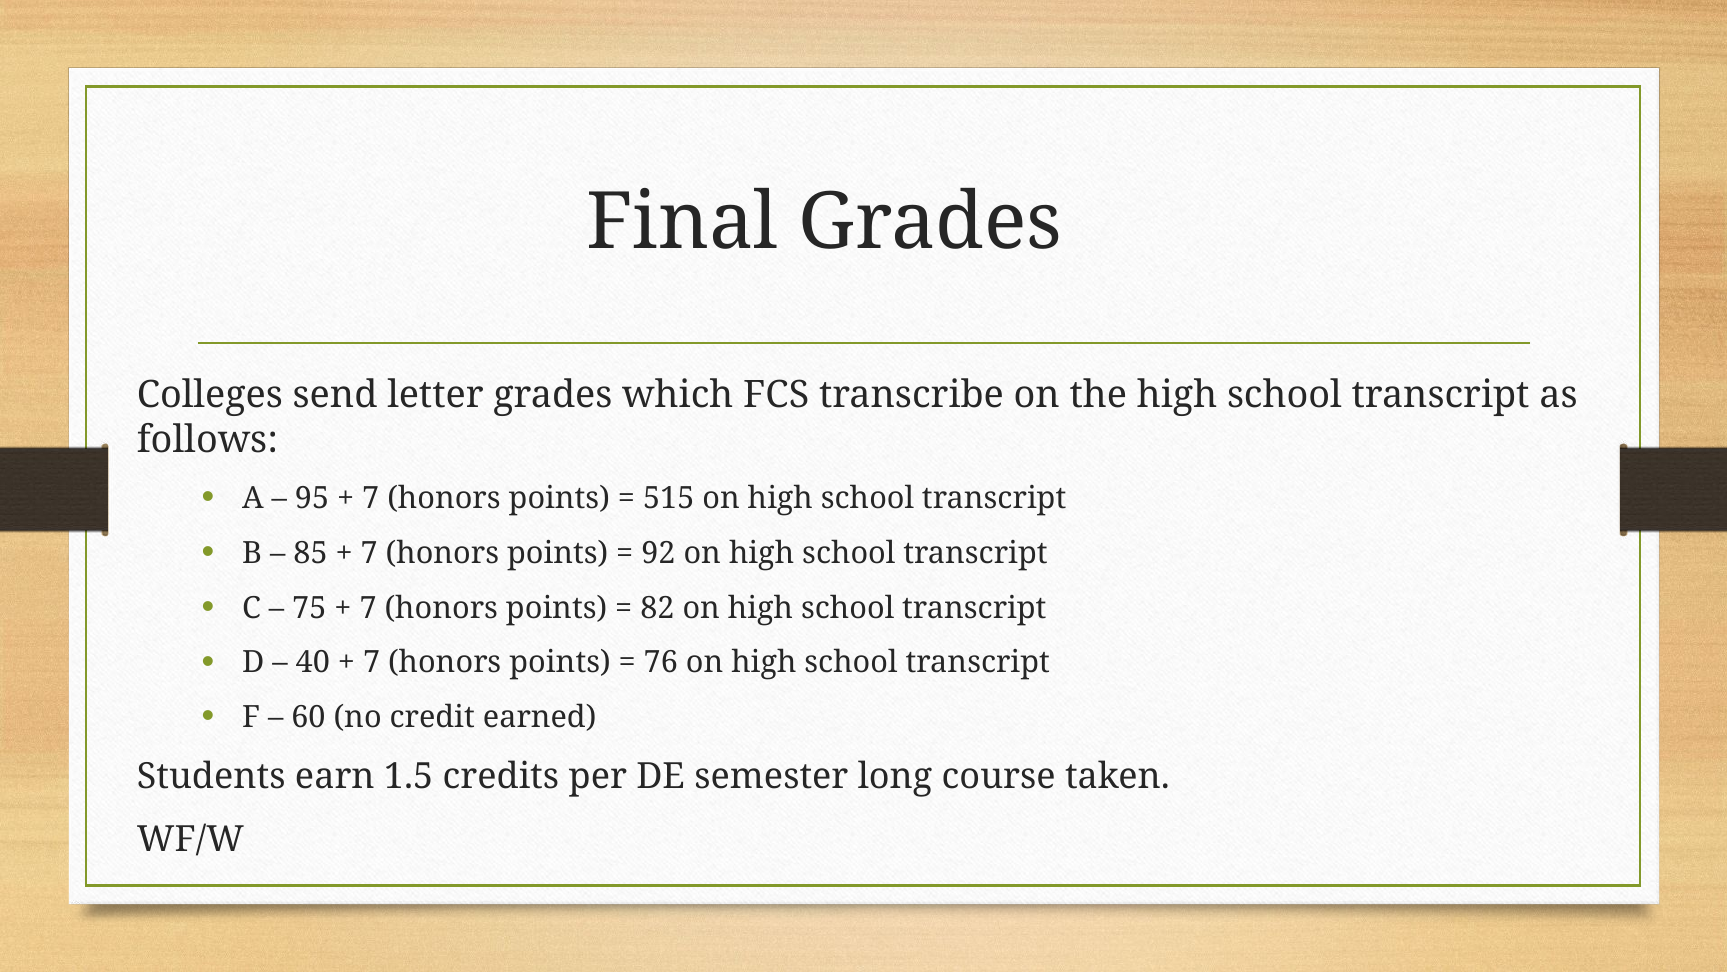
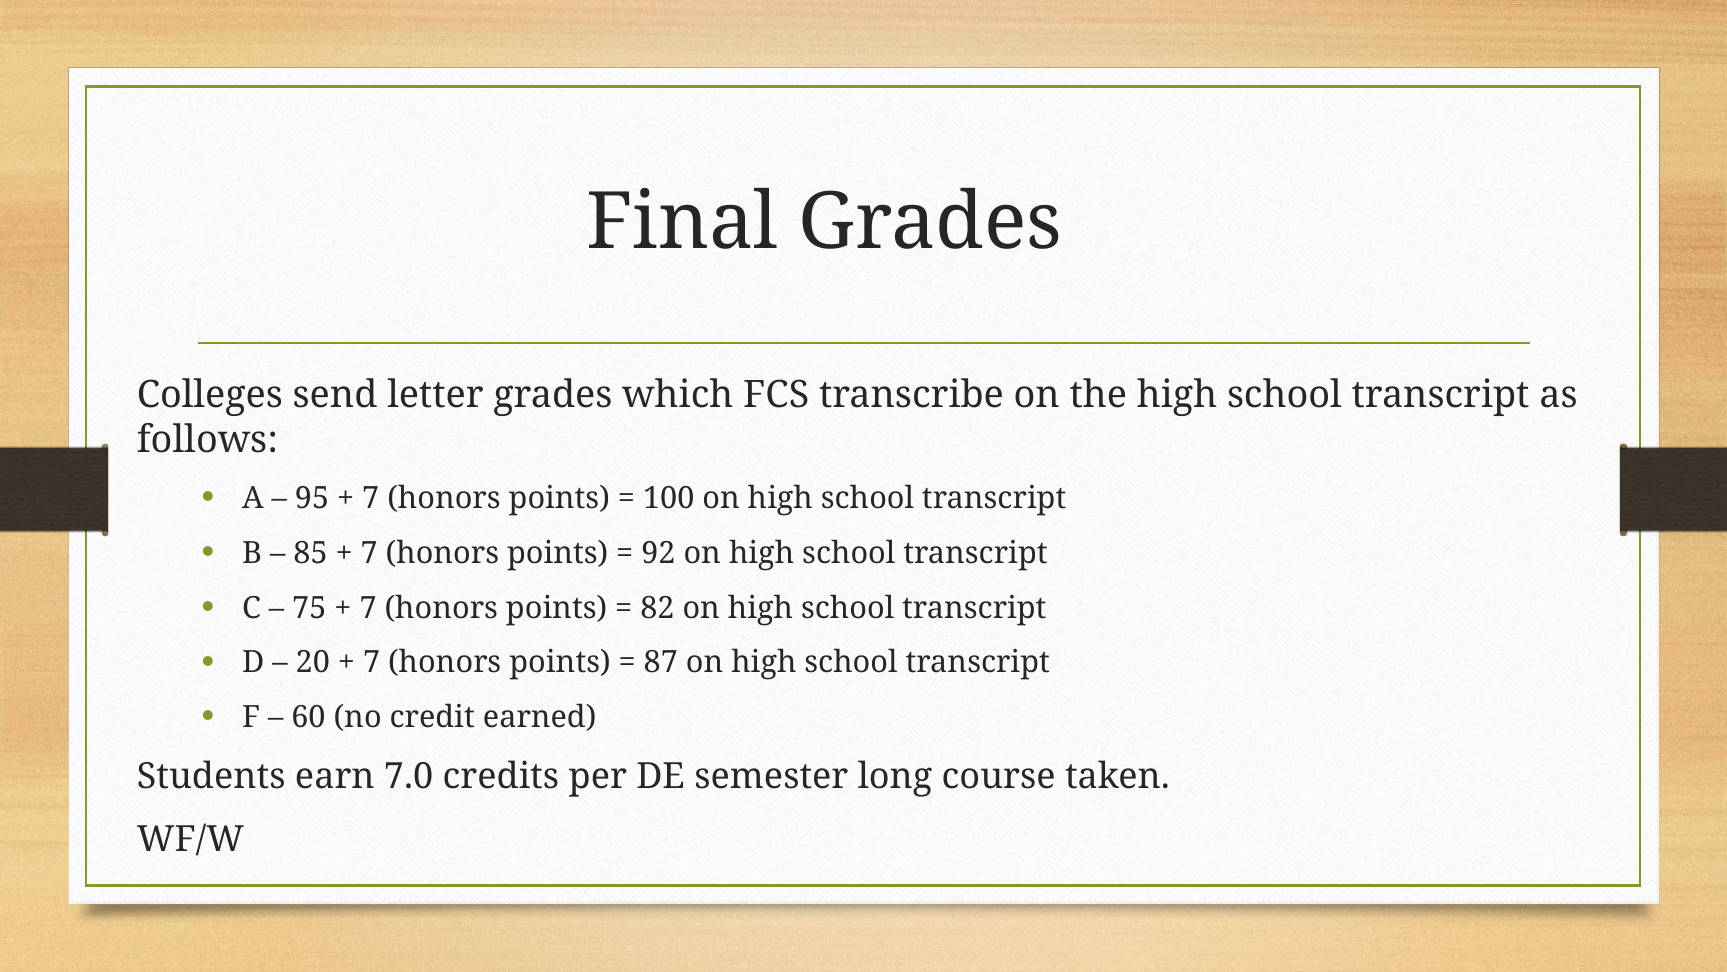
515: 515 -> 100
40: 40 -> 20
76: 76 -> 87
1.5: 1.5 -> 7.0
